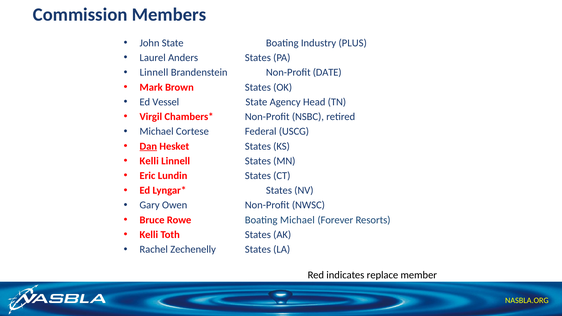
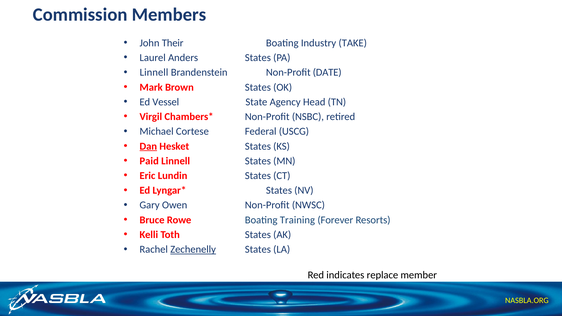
John State: State -> Their
PLUS: PLUS -> TAKE
Kelli at (149, 161): Kelli -> Paid
Boating Michael: Michael -> Training
Zechenelly underline: none -> present
